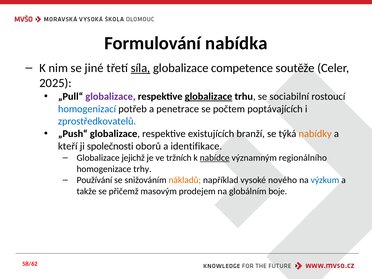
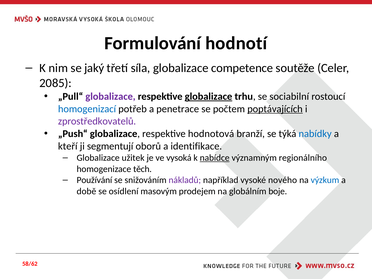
nabídka: nabídka -> hodnotí
jiné: jiné -> jaký
síla underline: present -> none
2025: 2025 -> 2085
poptávajících underline: none -> present
zprostředkovatelů colour: blue -> purple
existujících: existujících -> hodnotová
nabídky colour: orange -> blue
společnosti: společnosti -> segmentují
jejichž: jejichž -> užitek
tržních: tržních -> vysoká
trhy: trhy -> těch
nákladů colour: orange -> purple
takže: takže -> době
přičemž: přičemž -> osídlení
